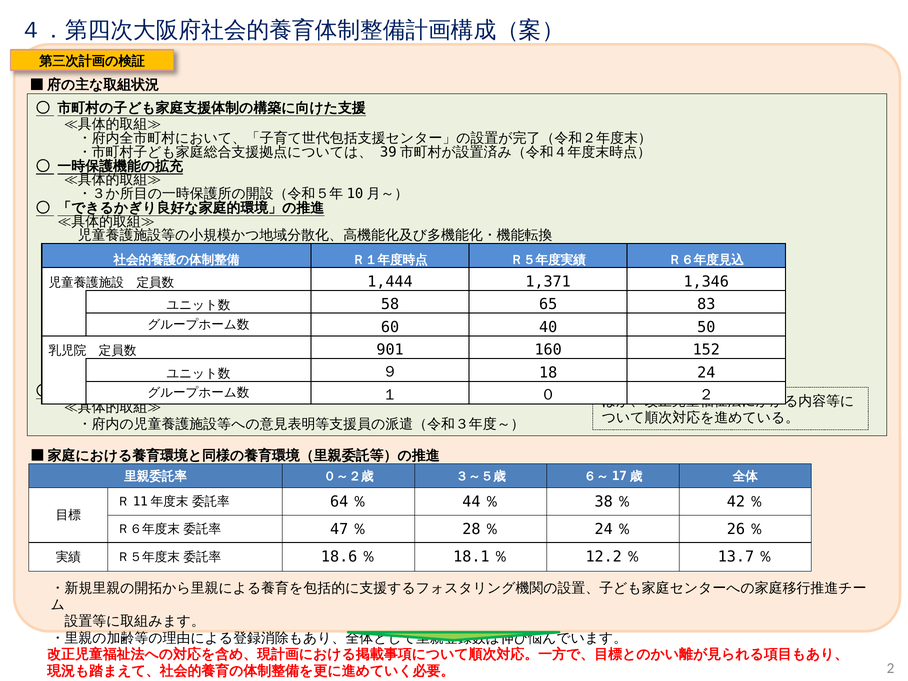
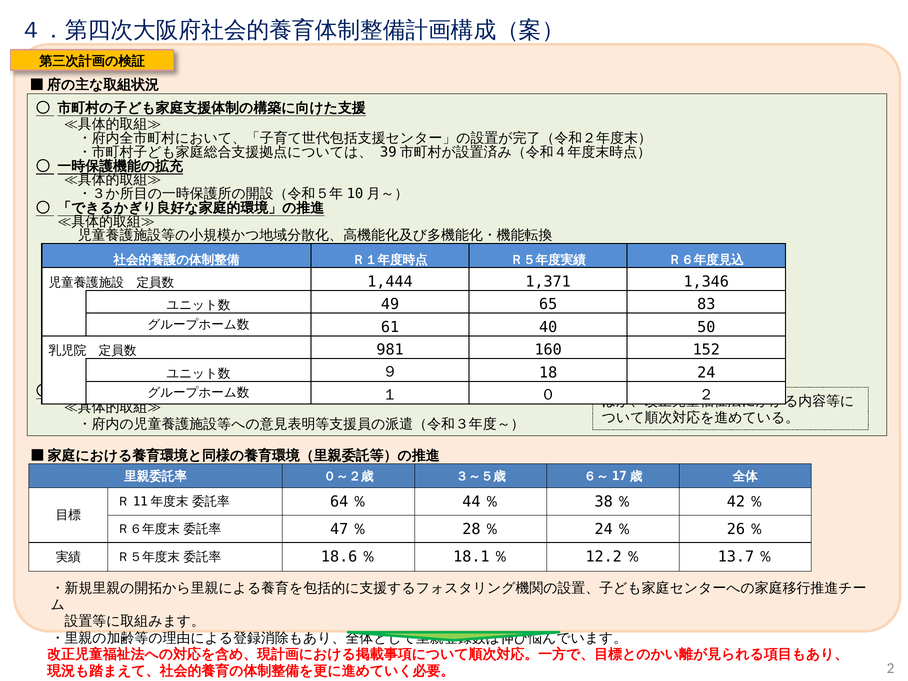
58: 58 -> 49
60: 60 -> 61
901: 901 -> 981
